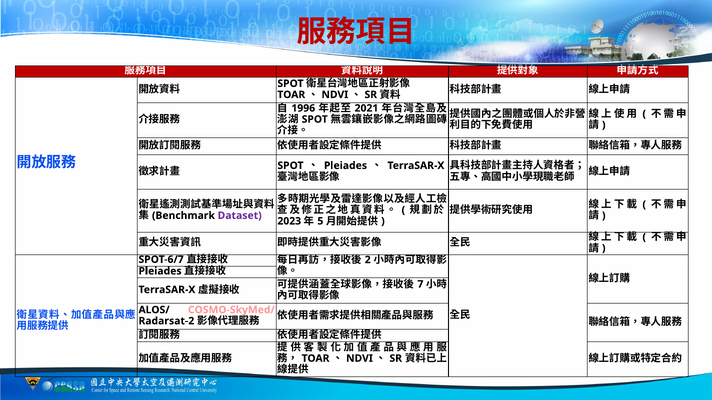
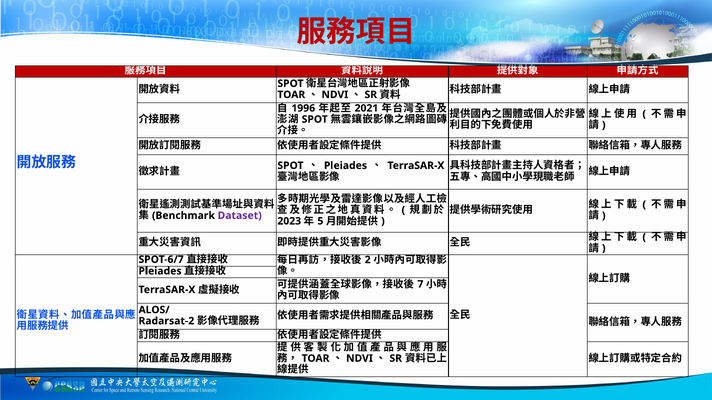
COSMO-SkyMed/ colour: pink -> white
